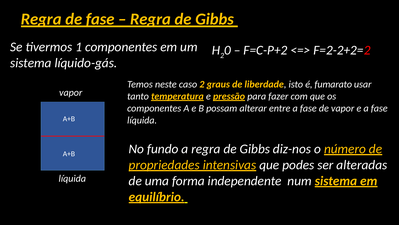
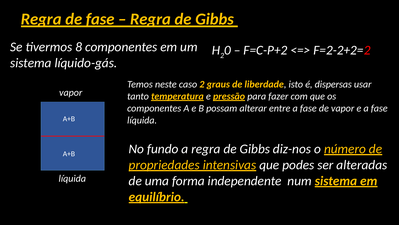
1: 1 -> 8
fumarato: fumarato -> dispersas
